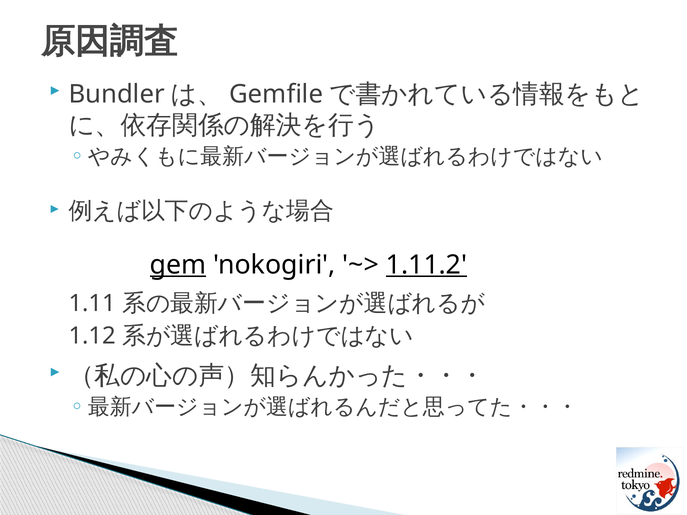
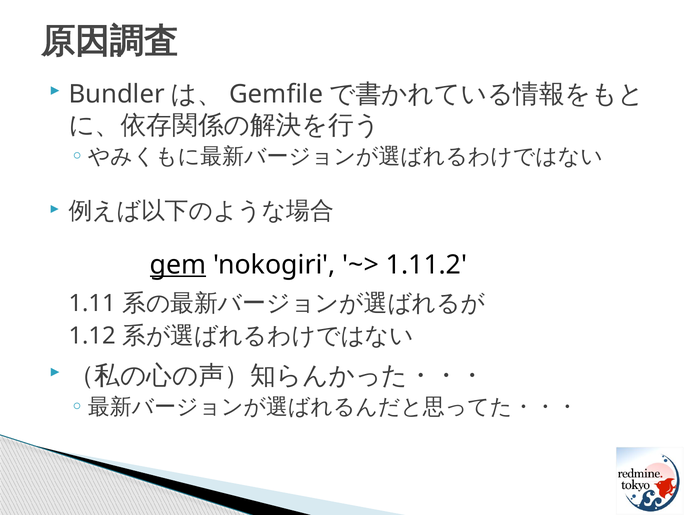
1.11.2 underline: present -> none
